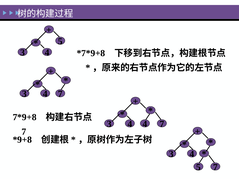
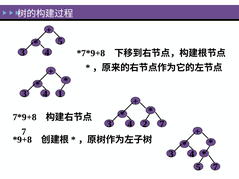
4 7: 7 -> 1
4 4: 4 -> 2
